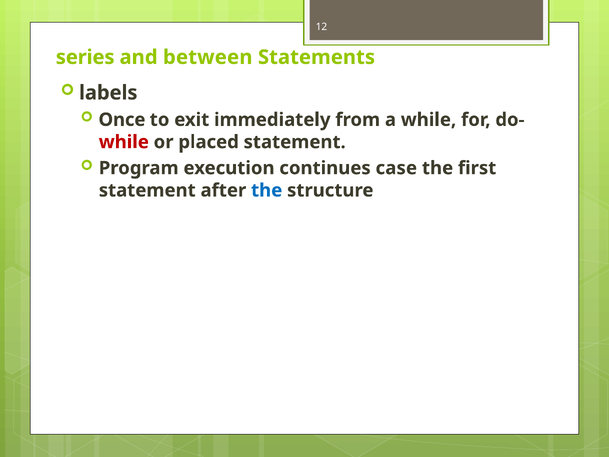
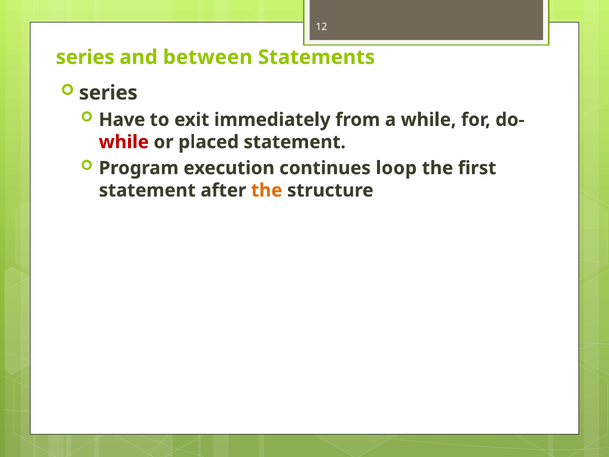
labels at (108, 93): labels -> series
Once: Once -> Have
case: case -> loop
the at (267, 190) colour: blue -> orange
